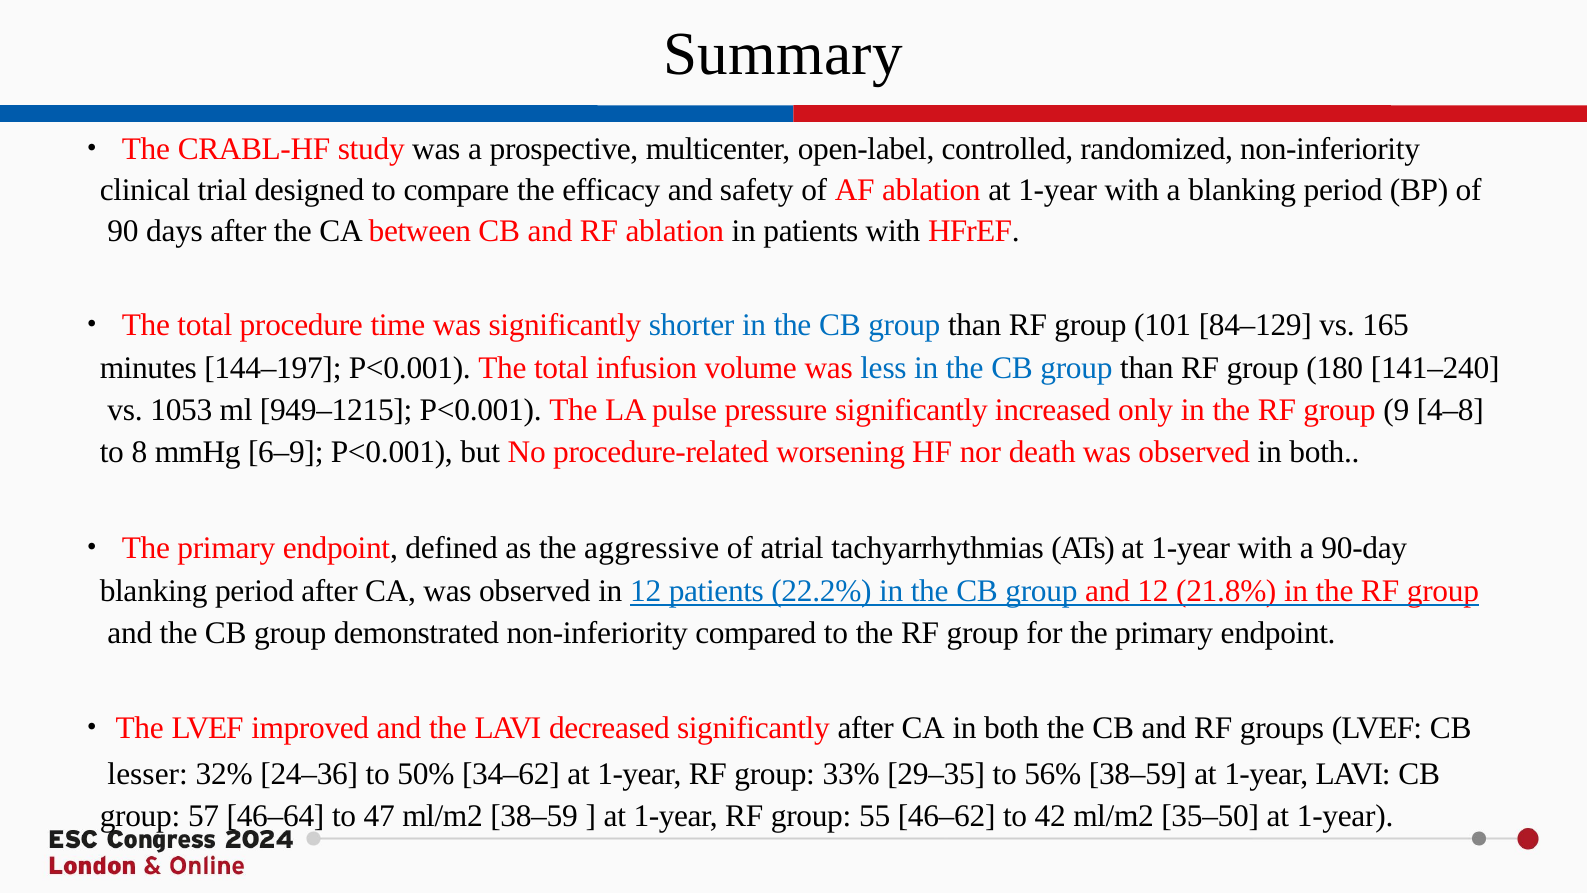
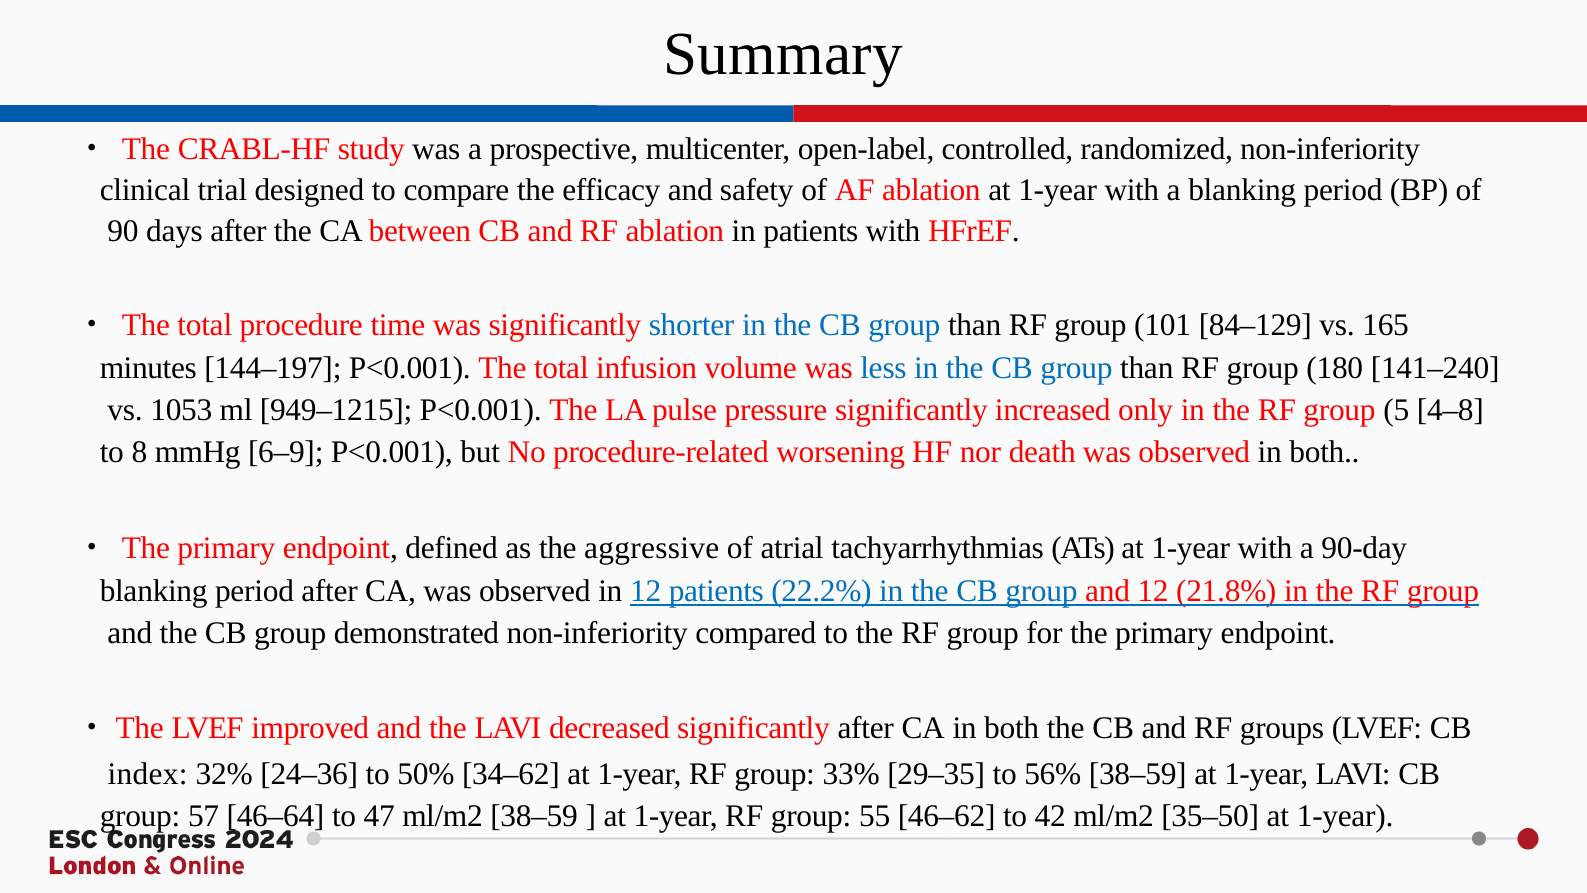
9: 9 -> 5
lesser: lesser -> index
